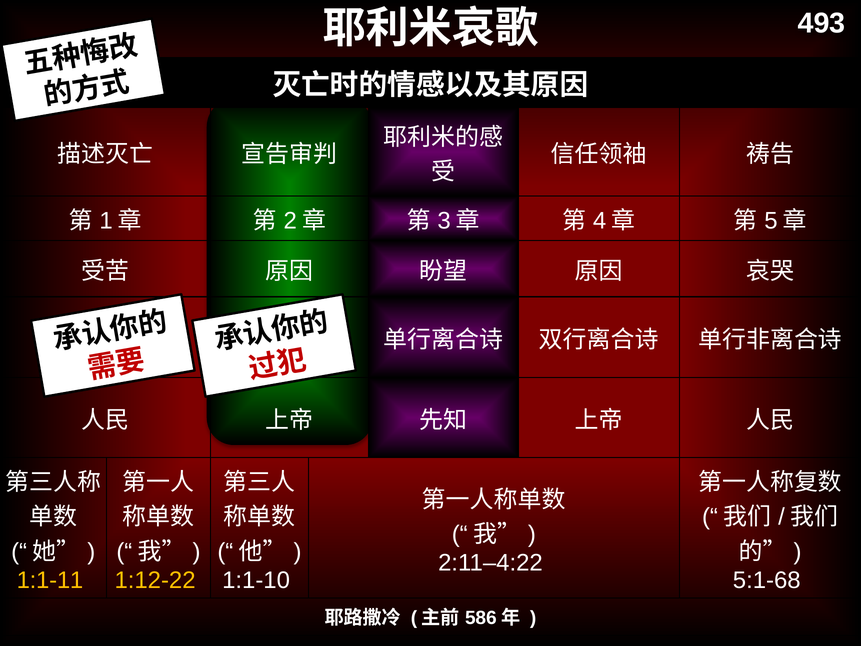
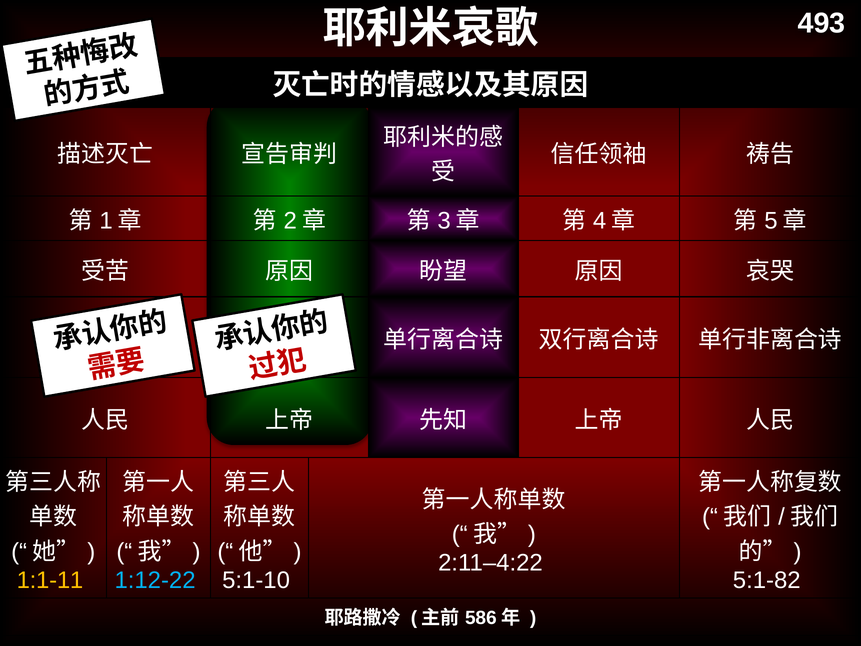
1:12-22 colour: yellow -> light blue
1:1-10: 1:1-10 -> 5:1-10
5:1-68: 5:1-68 -> 5:1-82
